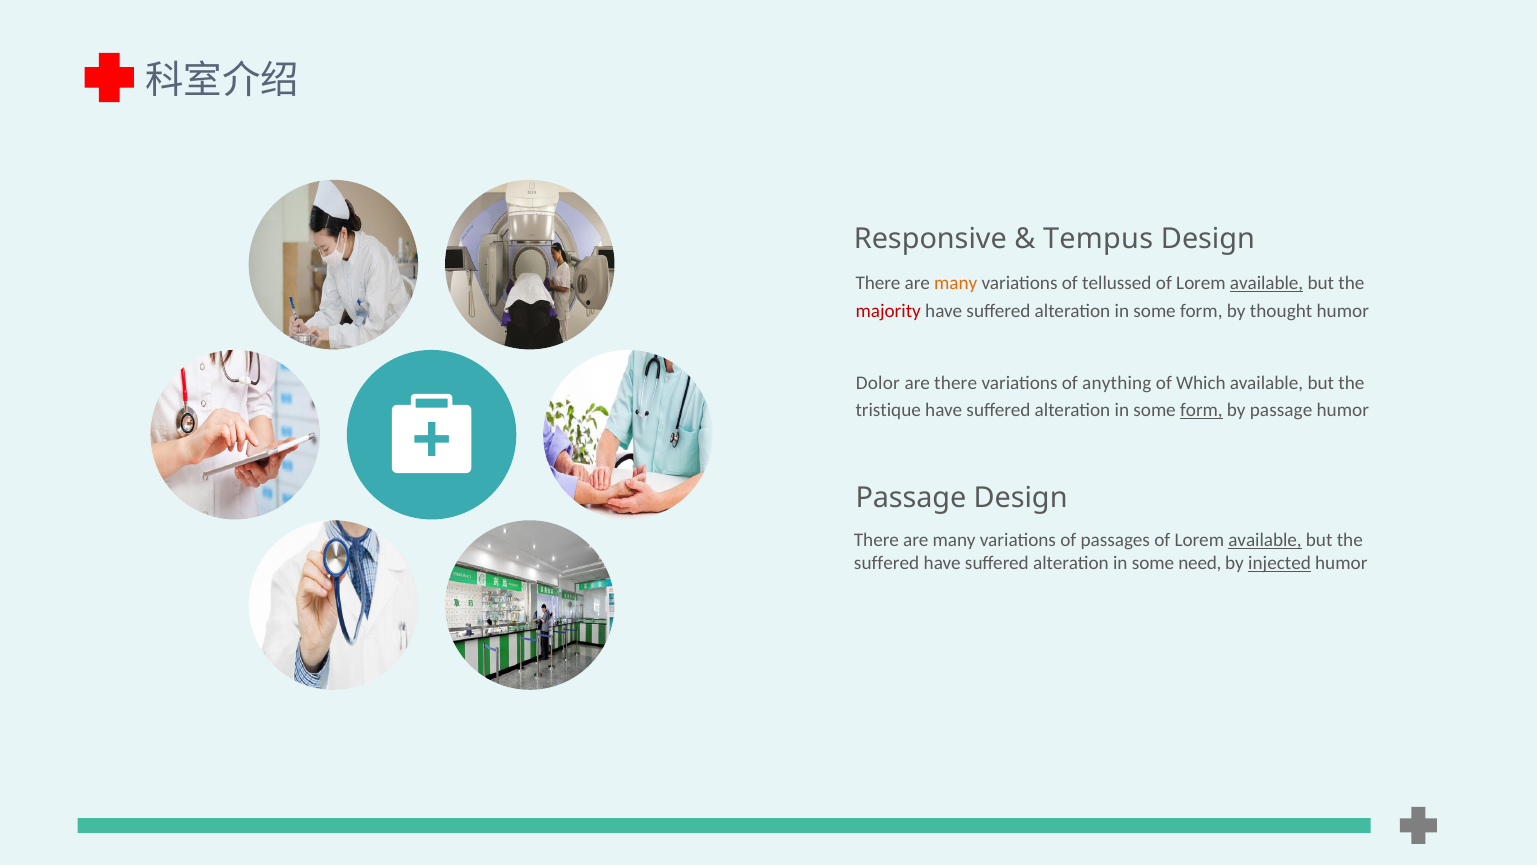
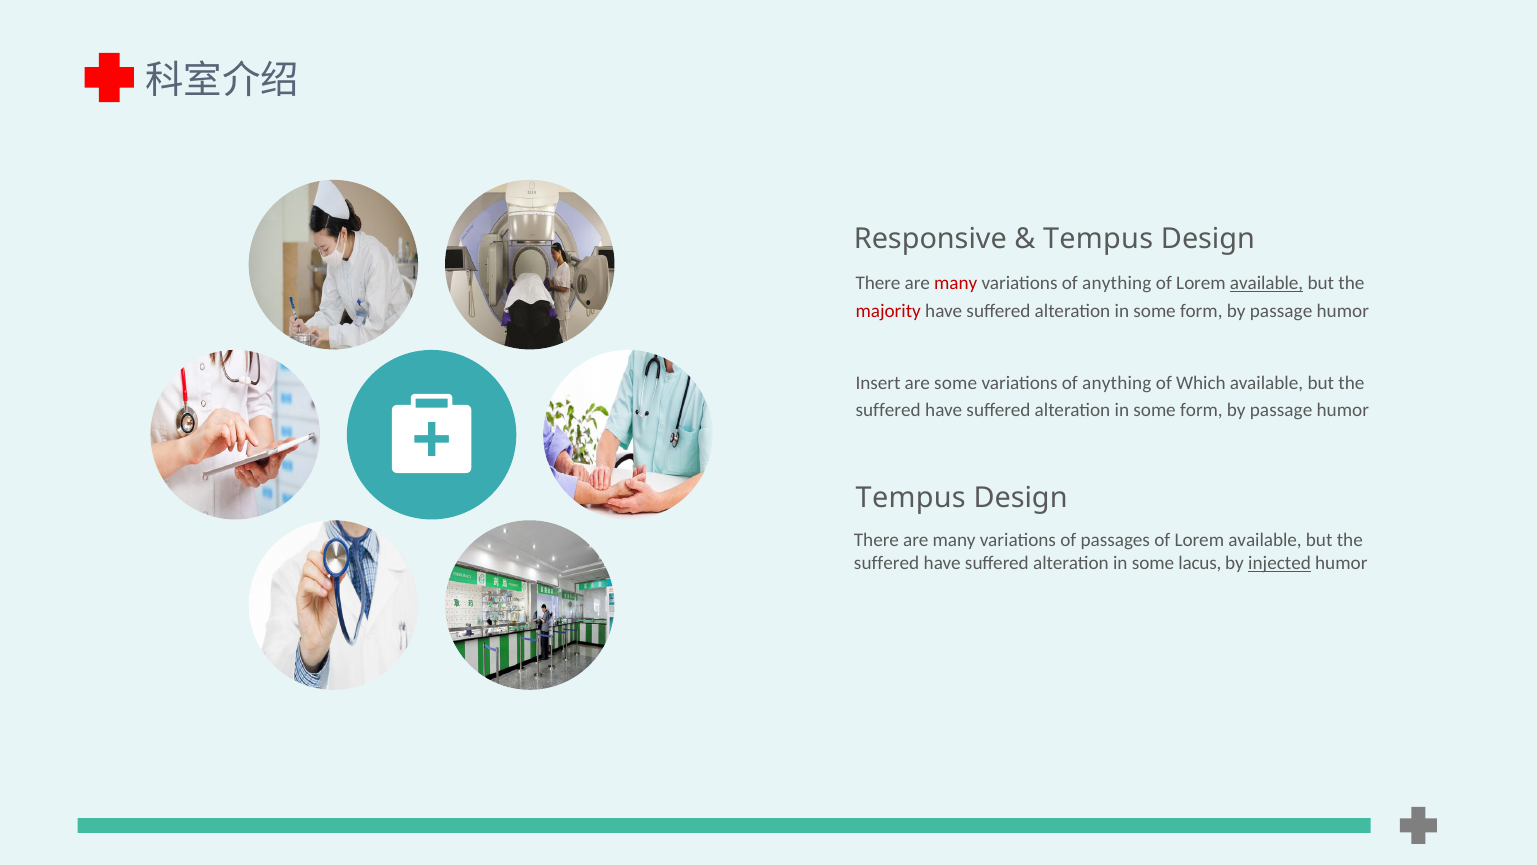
many at (956, 283) colour: orange -> red
tellussed at (1117, 283): tellussed -> anything
thought at (1281, 311): thought -> passage
Dolor: Dolor -> Insert
are there: there -> some
tristique at (888, 410): tristique -> suffered
form at (1201, 410) underline: present -> none
Passage at (911, 498): Passage -> Tempus
available at (1265, 540) underline: present -> none
need: need -> lacus
